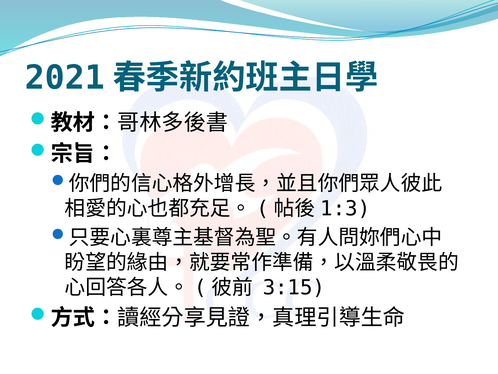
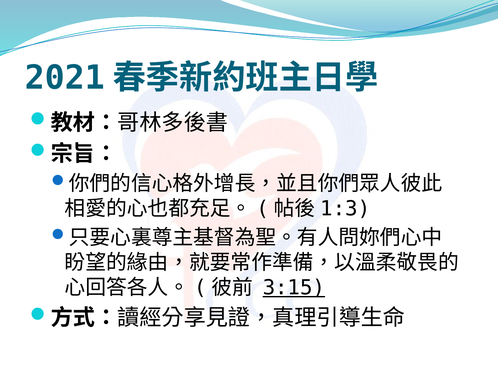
3:15 underline: none -> present
